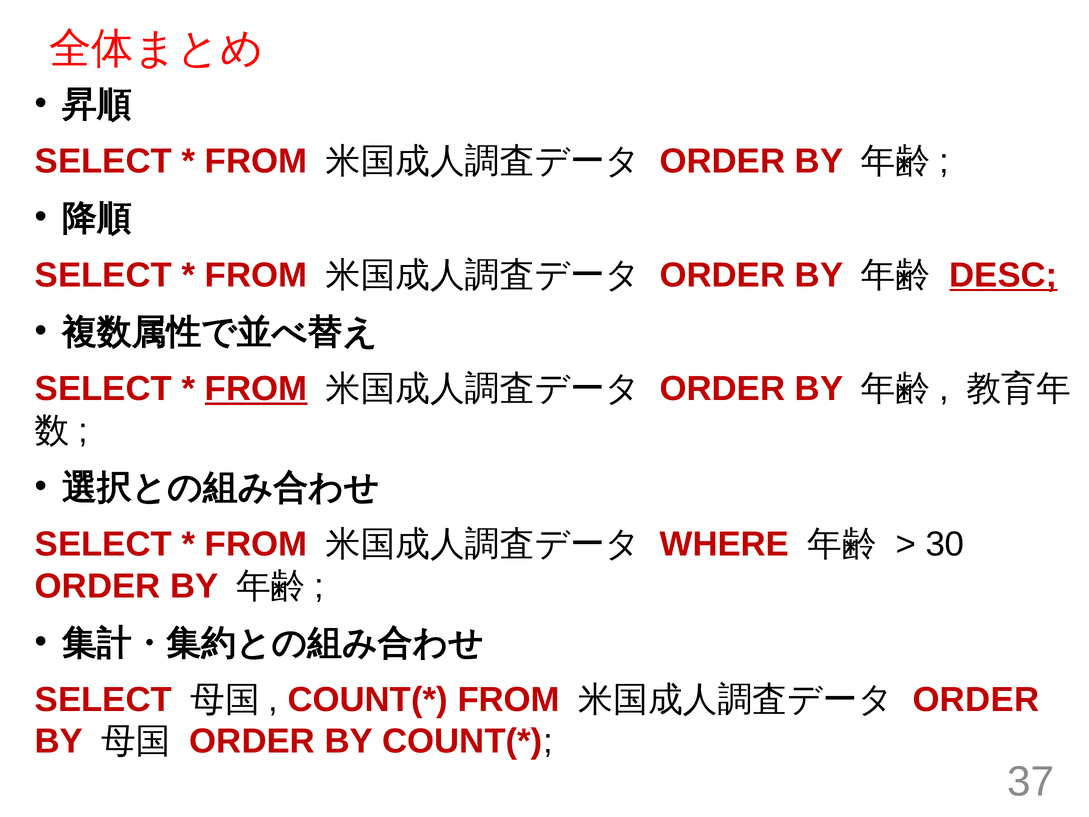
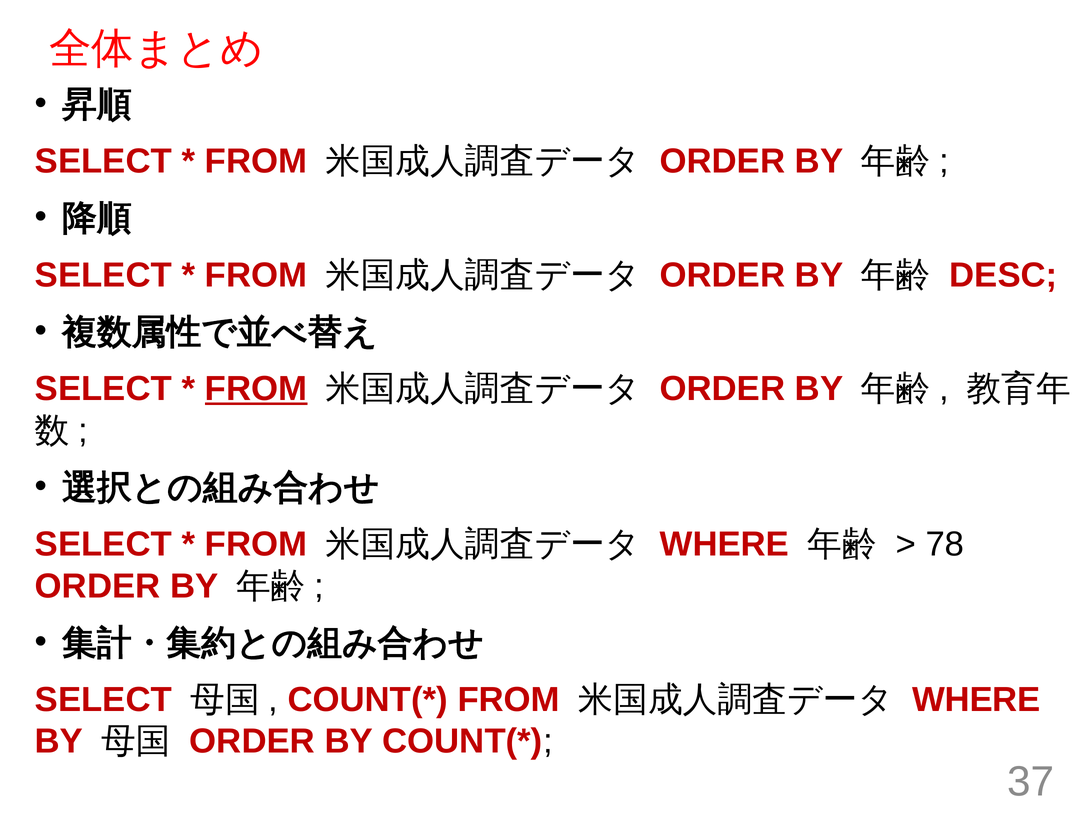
DESC underline: present -> none
30: 30 -> 78
ORDER at (976, 700): ORDER -> WHERE
